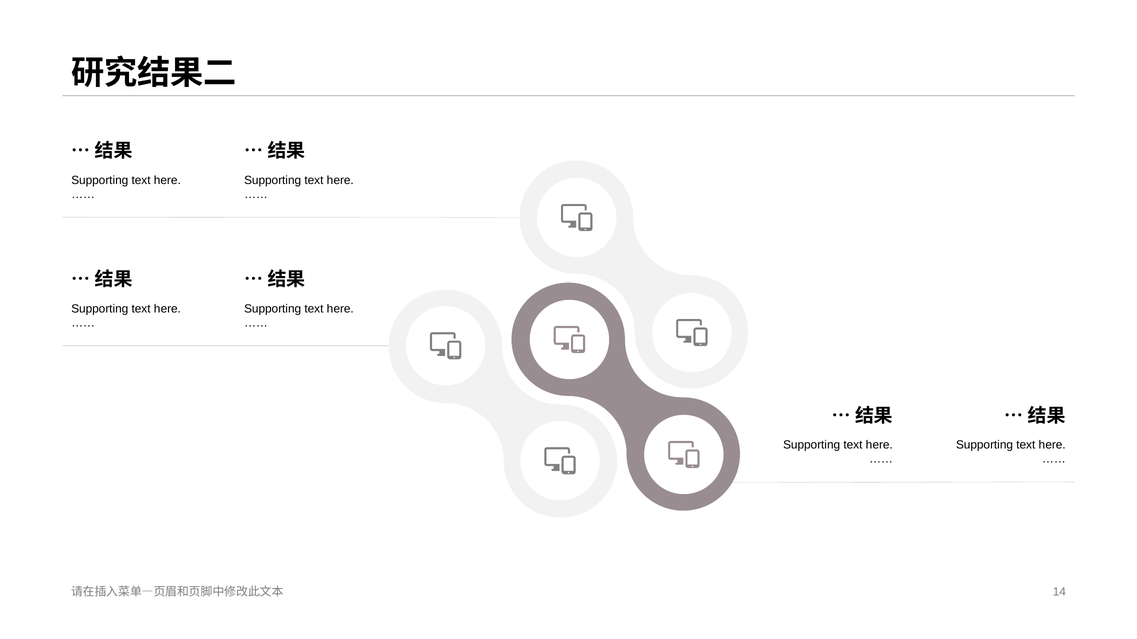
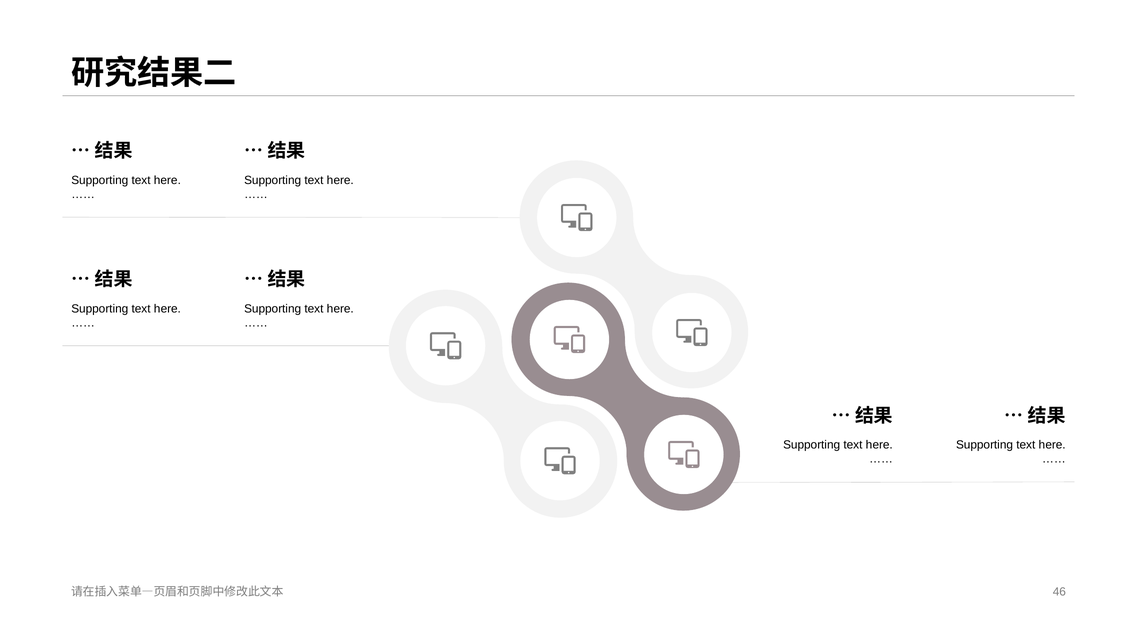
14: 14 -> 46
